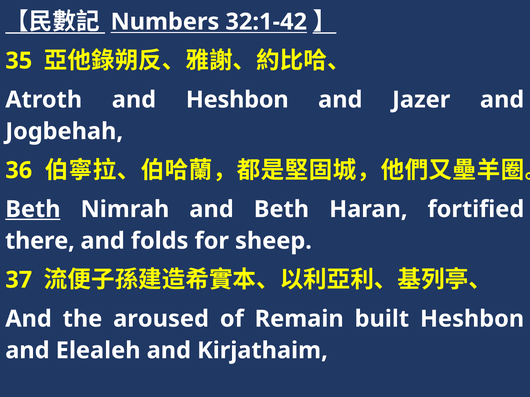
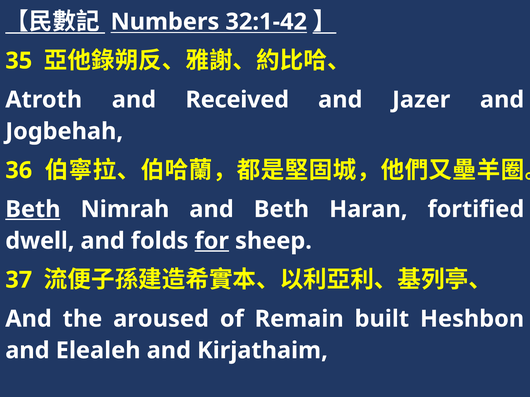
and Heshbon: Heshbon -> Received
there: there -> dwell
for underline: none -> present
